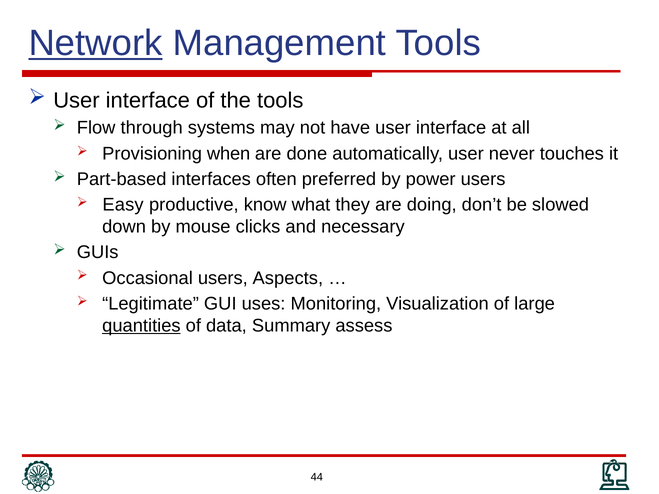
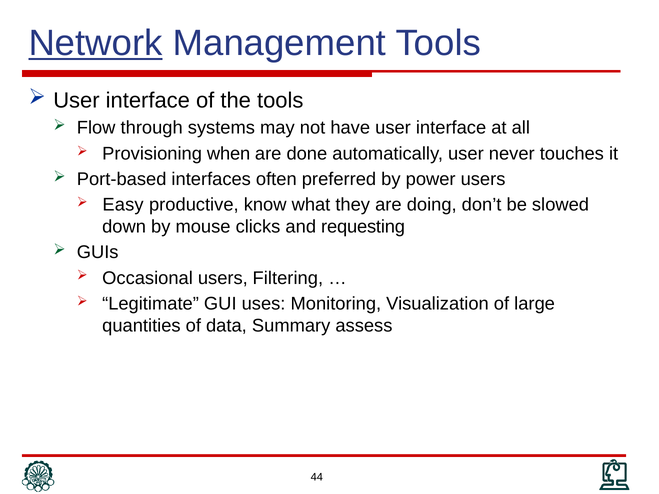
Part-based: Part-based -> Port-based
necessary: necessary -> requesting
Aspects: Aspects -> Filtering
quantities underline: present -> none
